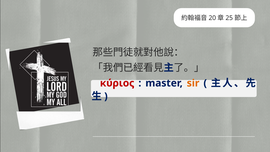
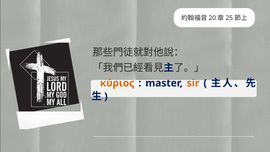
κύριος colour: red -> orange
